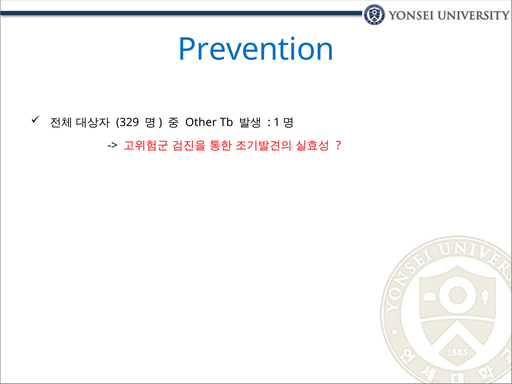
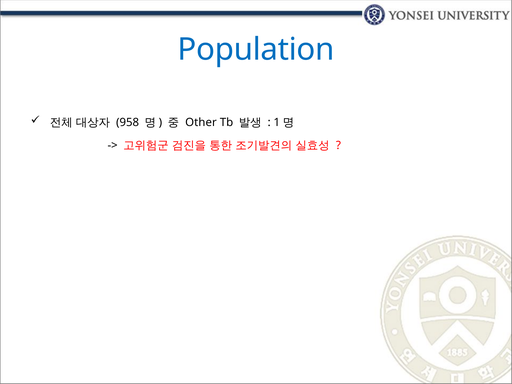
Prevention: Prevention -> Population
329: 329 -> 958
